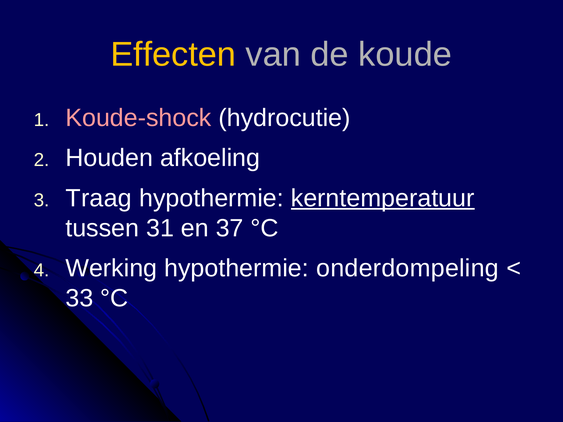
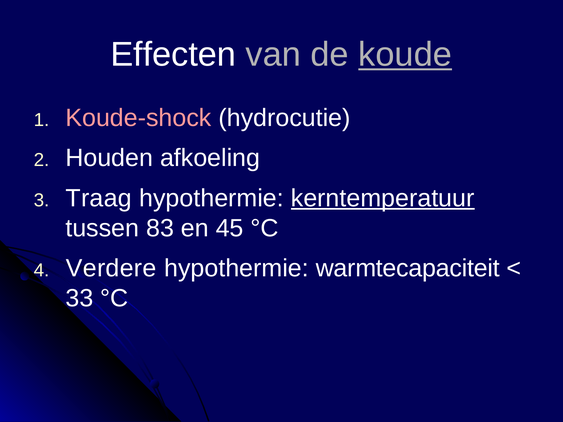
Effecten colour: yellow -> white
koude underline: none -> present
31: 31 -> 83
37: 37 -> 45
Werking: Werking -> Verdere
onderdompeling: onderdompeling -> warmtecapaciteit
